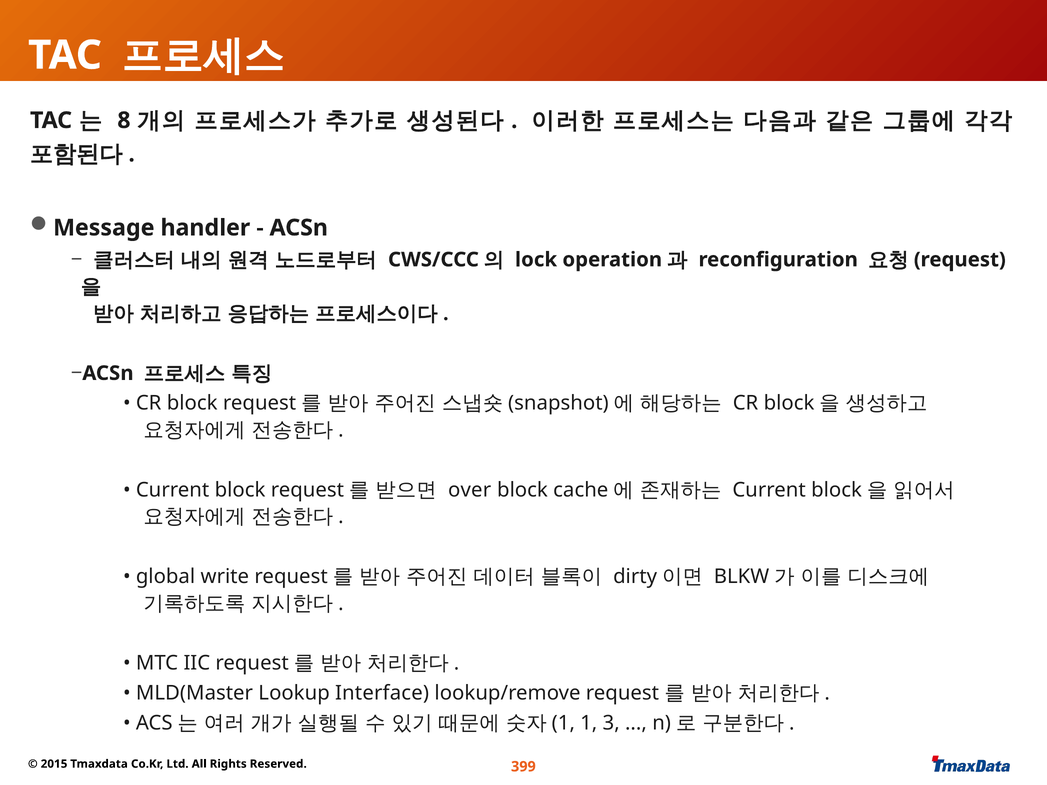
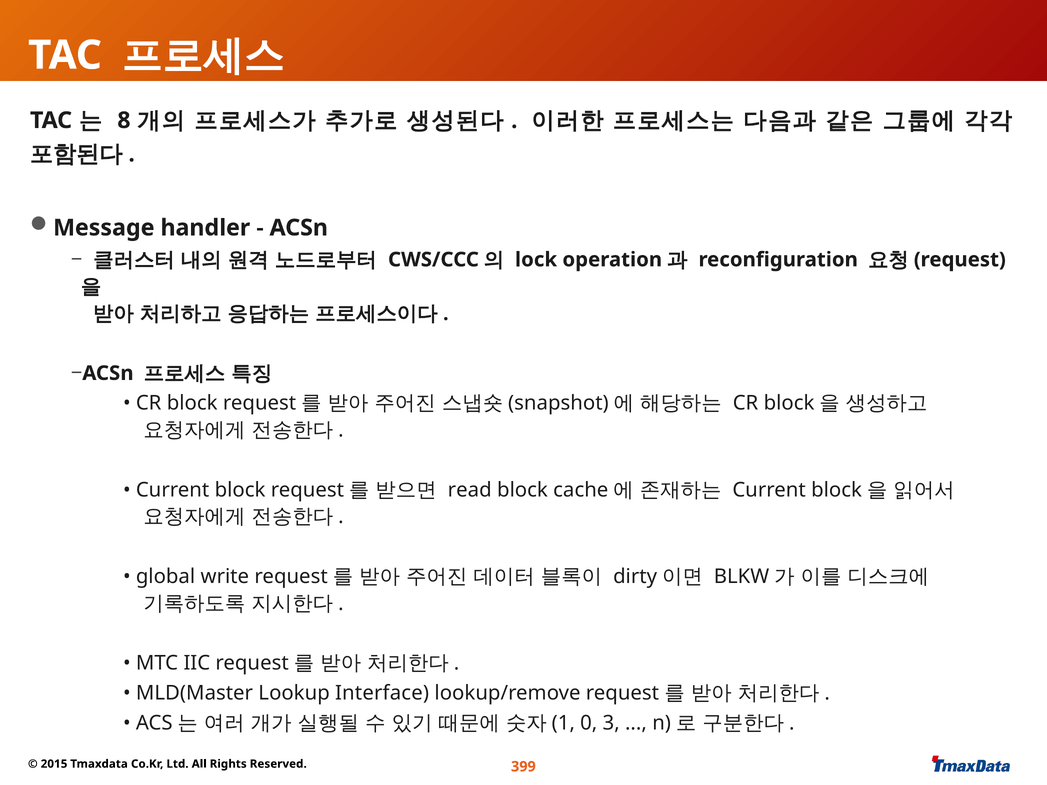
over: over -> read
1: 1 -> 0
